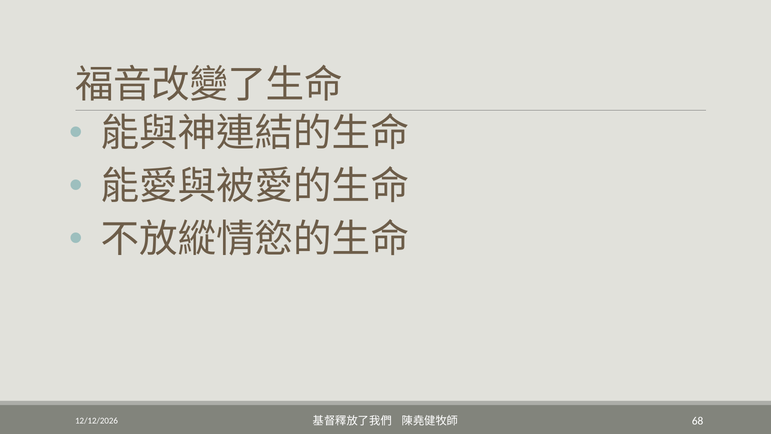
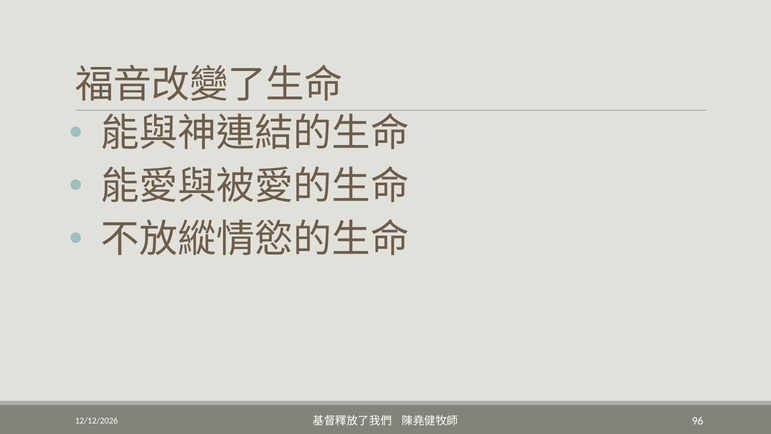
68: 68 -> 96
